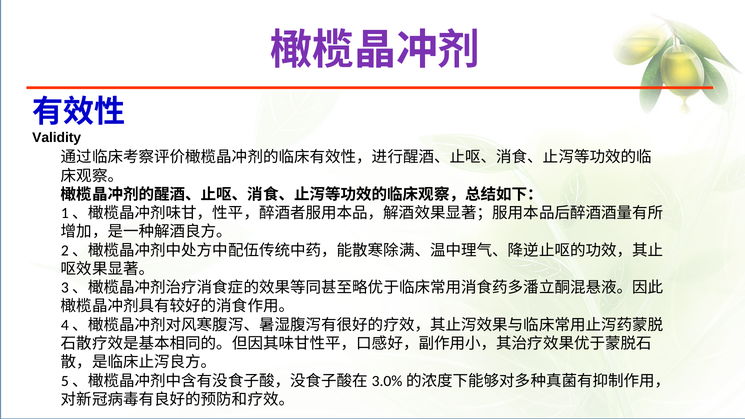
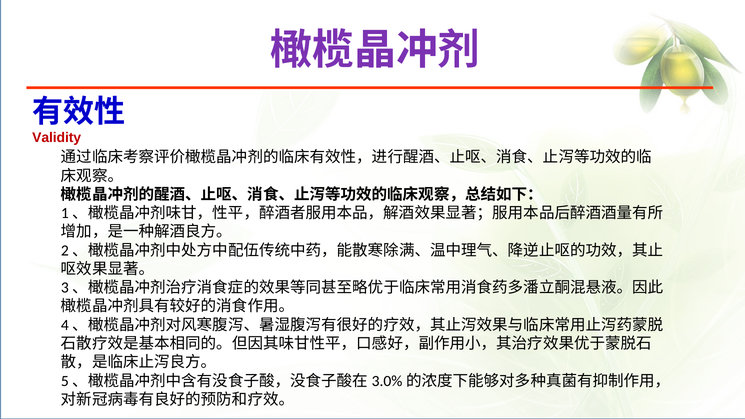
Validity colour: black -> red
